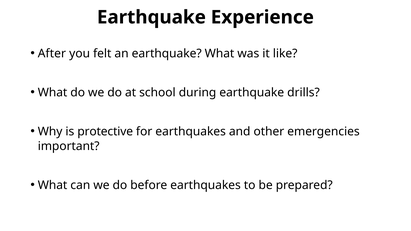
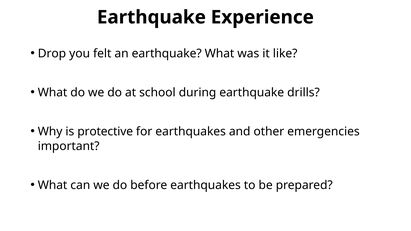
After: After -> Drop
